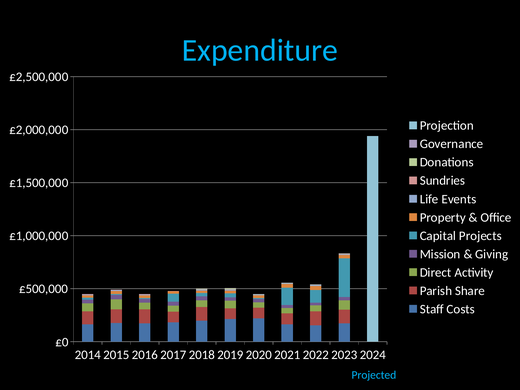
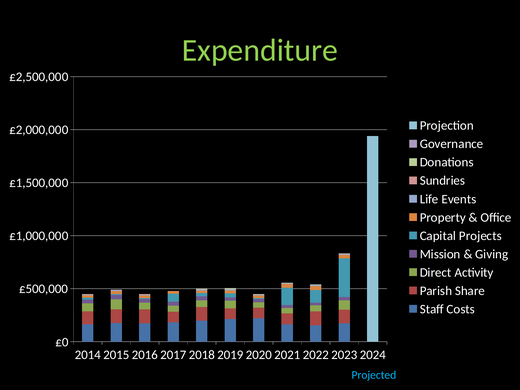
Expenditure colour: light blue -> light green
